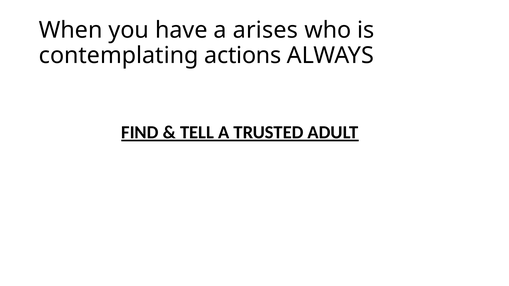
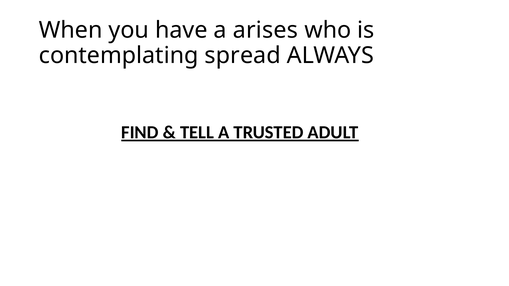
actions: actions -> spread
